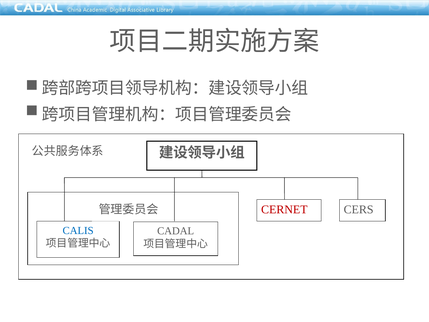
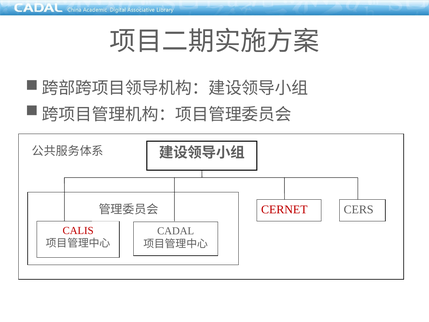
CALIS colour: blue -> red
